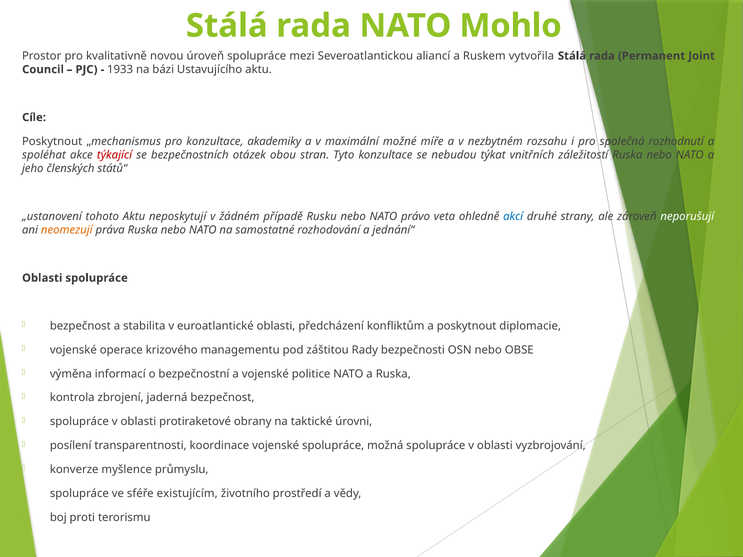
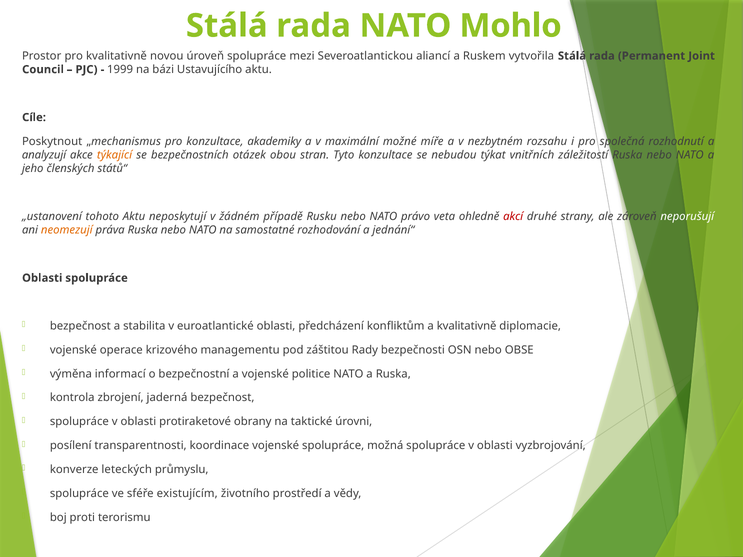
1933: 1933 -> 1999
spoléhat: spoléhat -> analyzují
týkající colour: red -> orange
akcí colour: blue -> red
a poskytnout: poskytnout -> kvalitativně
myšlence: myšlence -> leteckých
